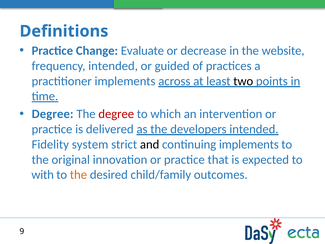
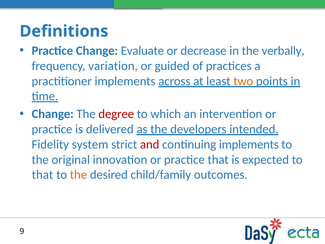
website: website -> verbally
frequency intended: intended -> variation
two colour: black -> orange
Degree at (53, 114): Degree -> Change
and colour: black -> red
with at (43, 175): with -> that
